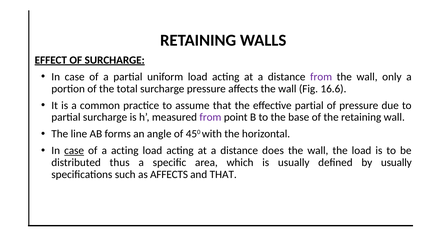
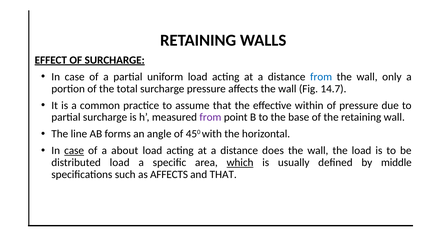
from at (321, 77) colour: purple -> blue
16.6: 16.6 -> 14.7
effective partial: partial -> within
a acting: acting -> about
distributed thus: thus -> load
which underline: none -> present
by usually: usually -> middle
